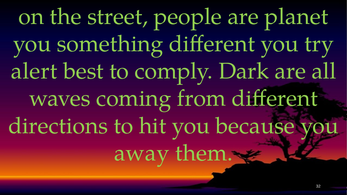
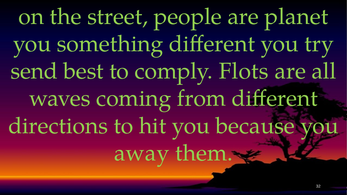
alert: alert -> send
Dark: Dark -> Flots
